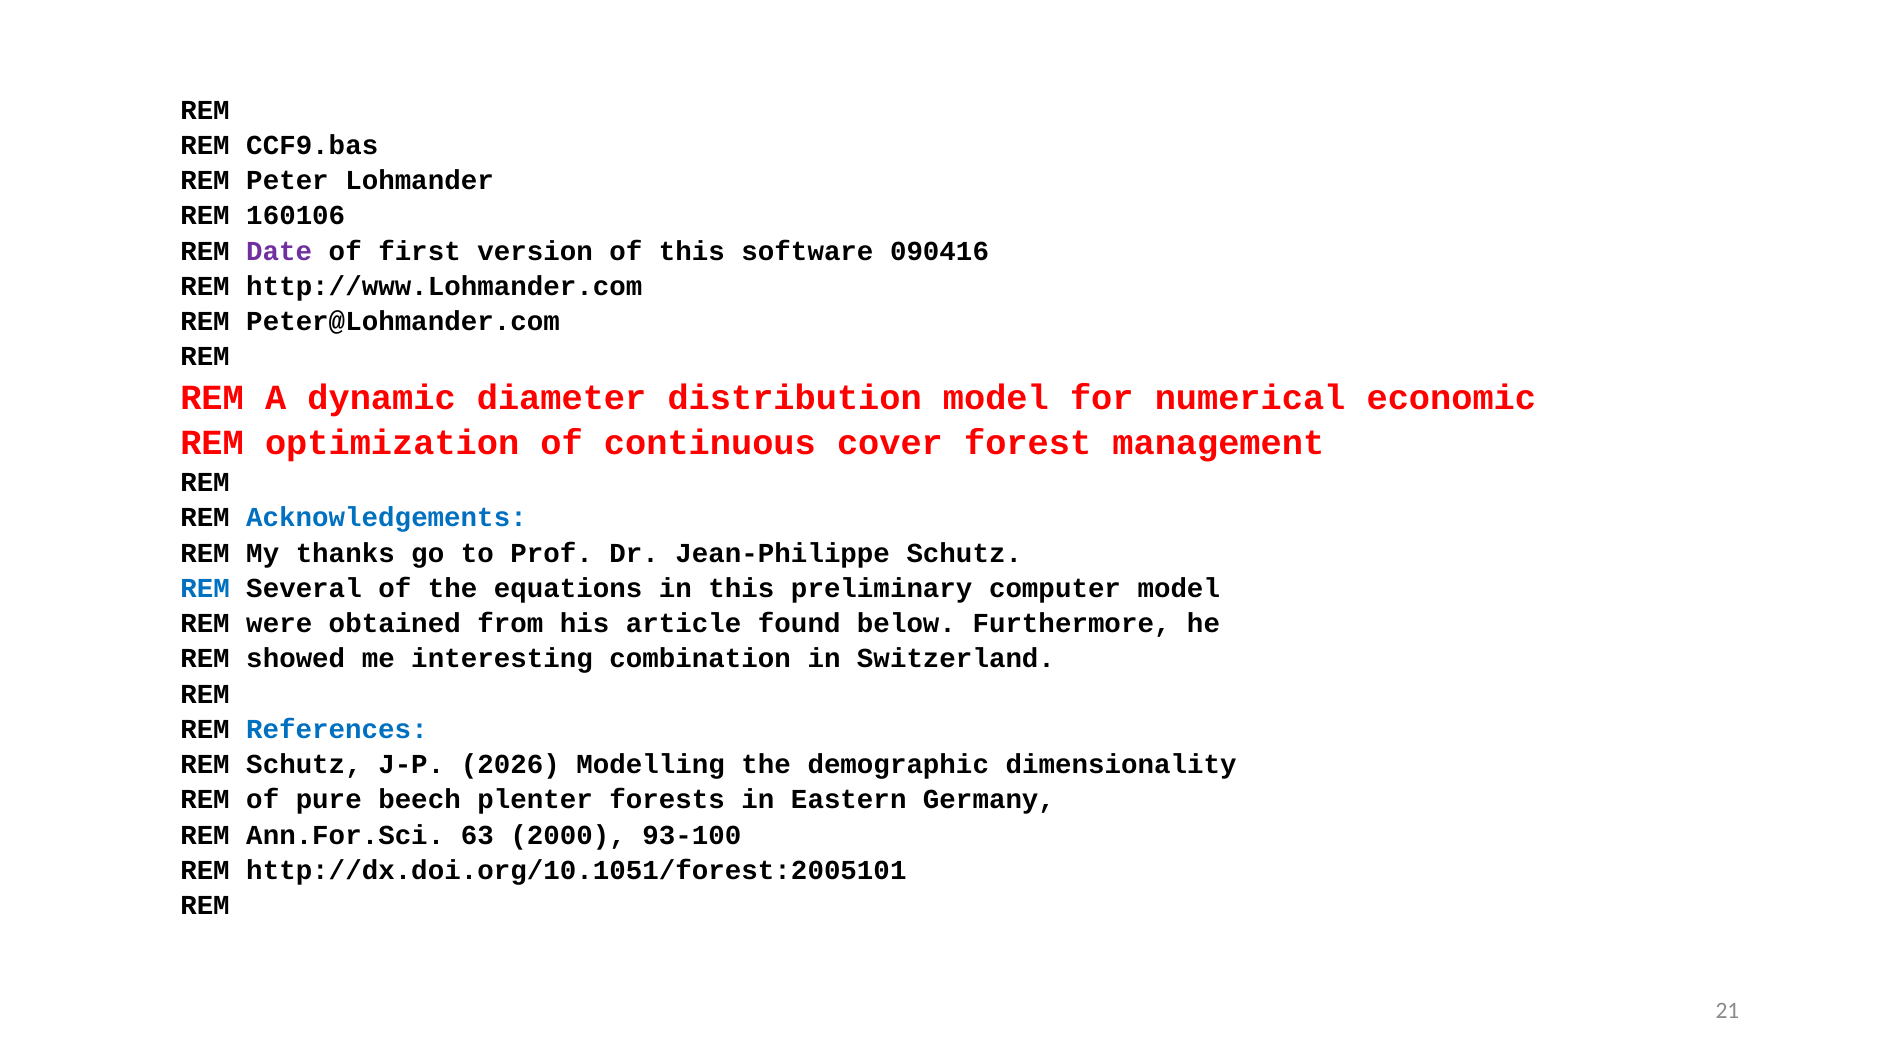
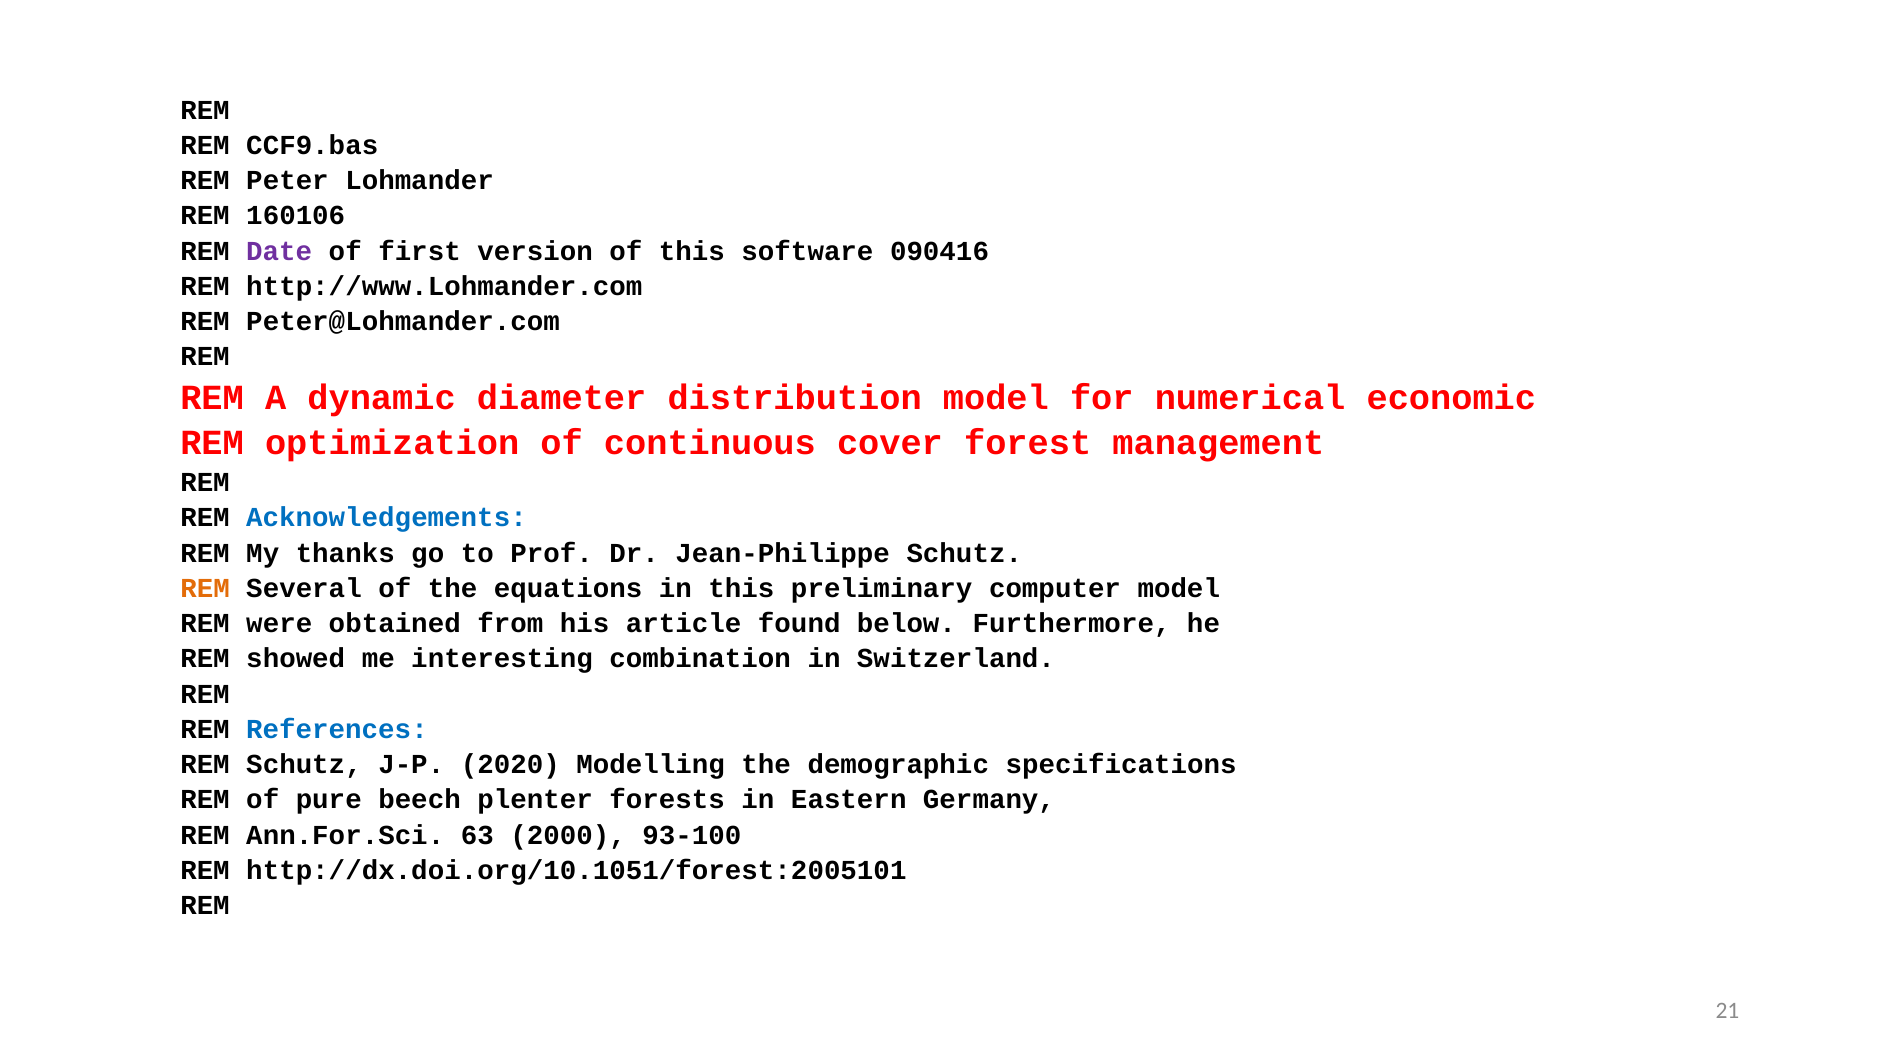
REM at (205, 588) colour: blue -> orange
2026: 2026 -> 2020
dimensionality: dimensionality -> specifications
